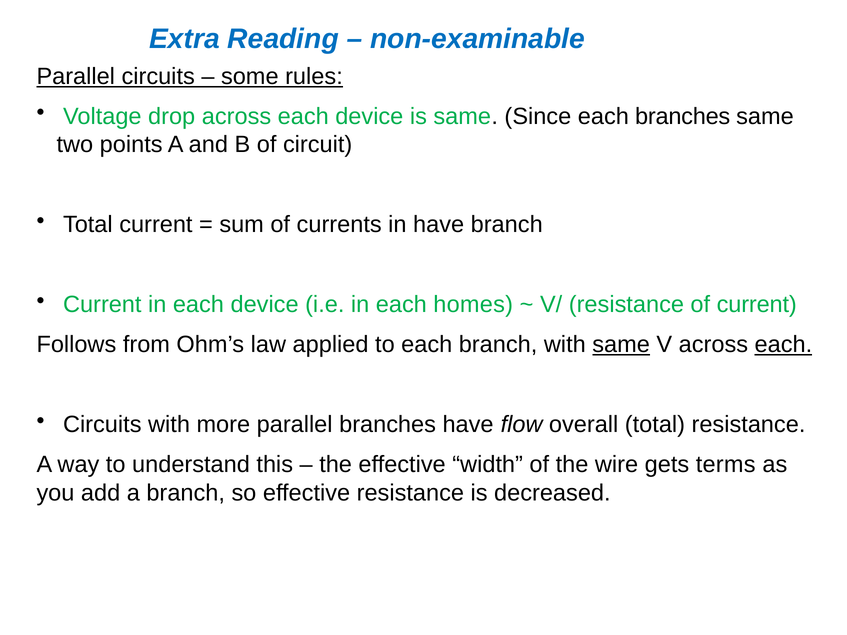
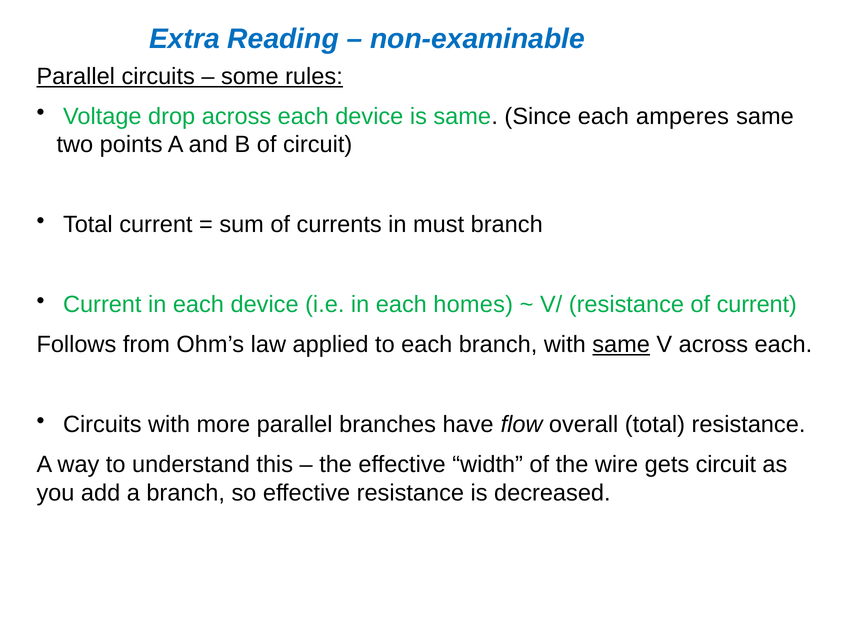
each branches: branches -> amperes
in have: have -> must
each at (783, 345) underline: present -> none
gets terms: terms -> circuit
